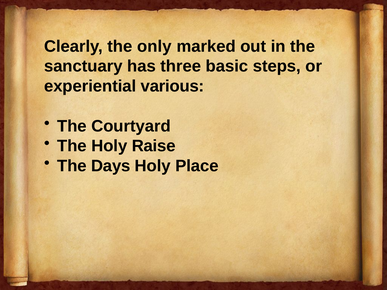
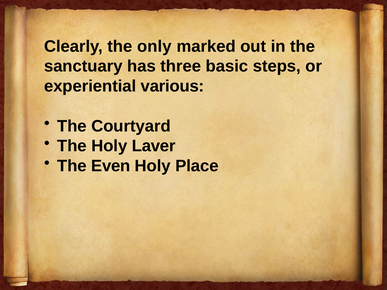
Raise: Raise -> Laver
Days: Days -> Even
